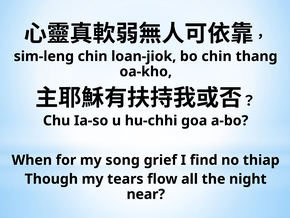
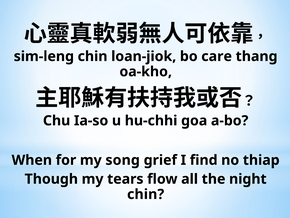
bo chin: chin -> care
near at (146, 194): near -> chin
